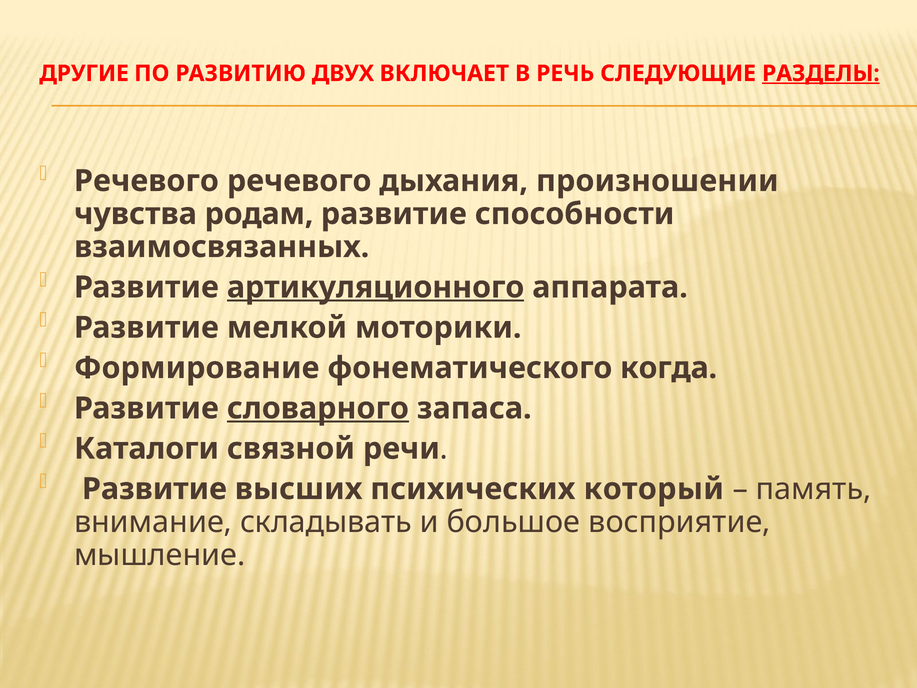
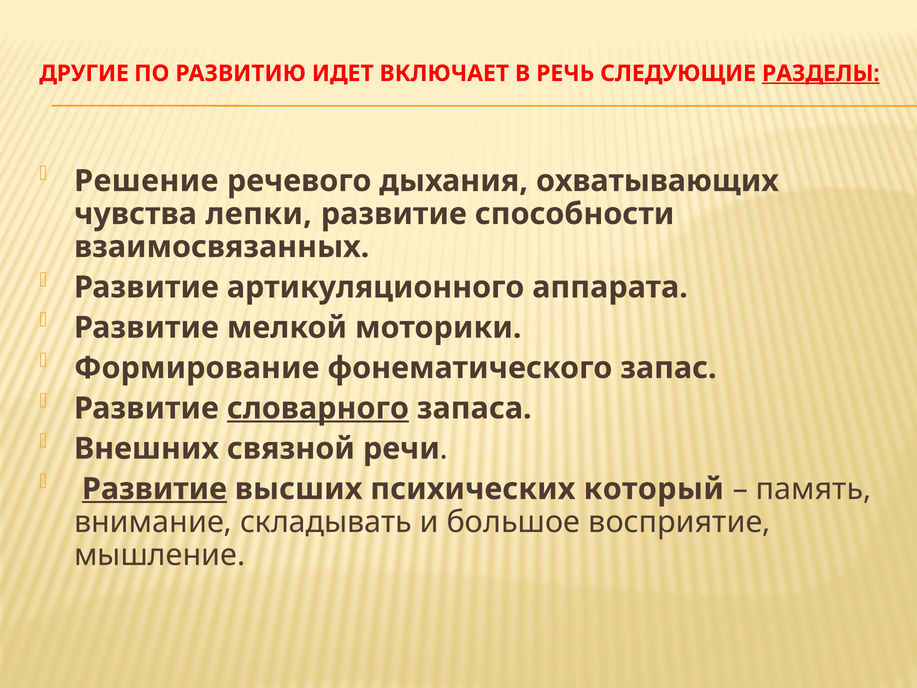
ДВУХ: ДВУХ -> ИДЕТ
Речевого at (146, 181): Речевого -> Решение
произношении: произношении -> охватывающих
родам: родам -> лепки
артикуляционного underline: present -> none
когда: когда -> запас
Каталоги: Каталоги -> Внешних
Развитие at (154, 489) underline: none -> present
